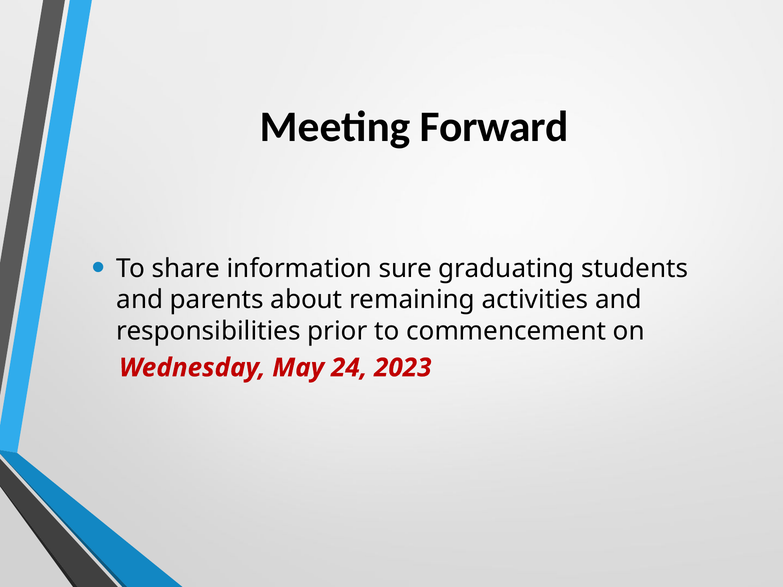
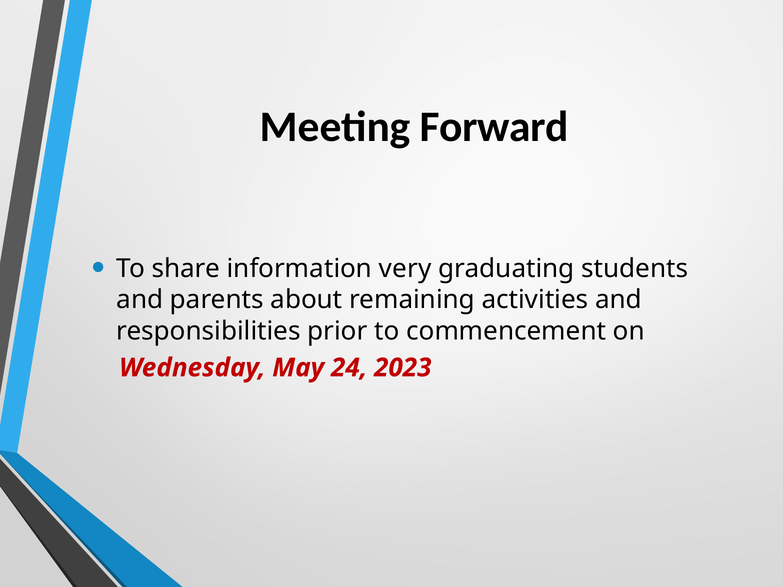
sure: sure -> very
